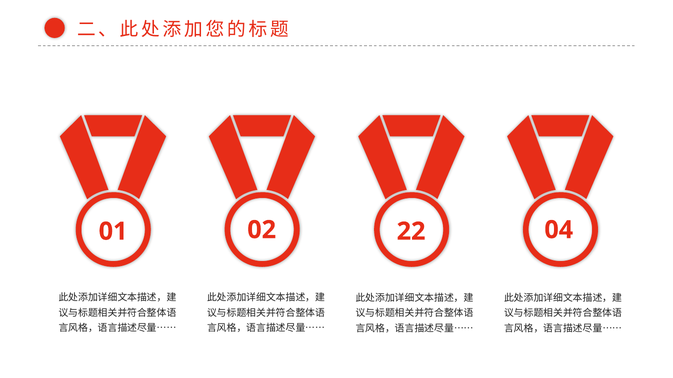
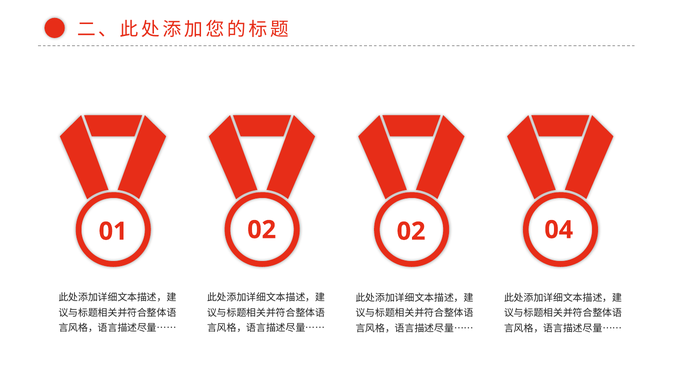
02 22: 22 -> 02
